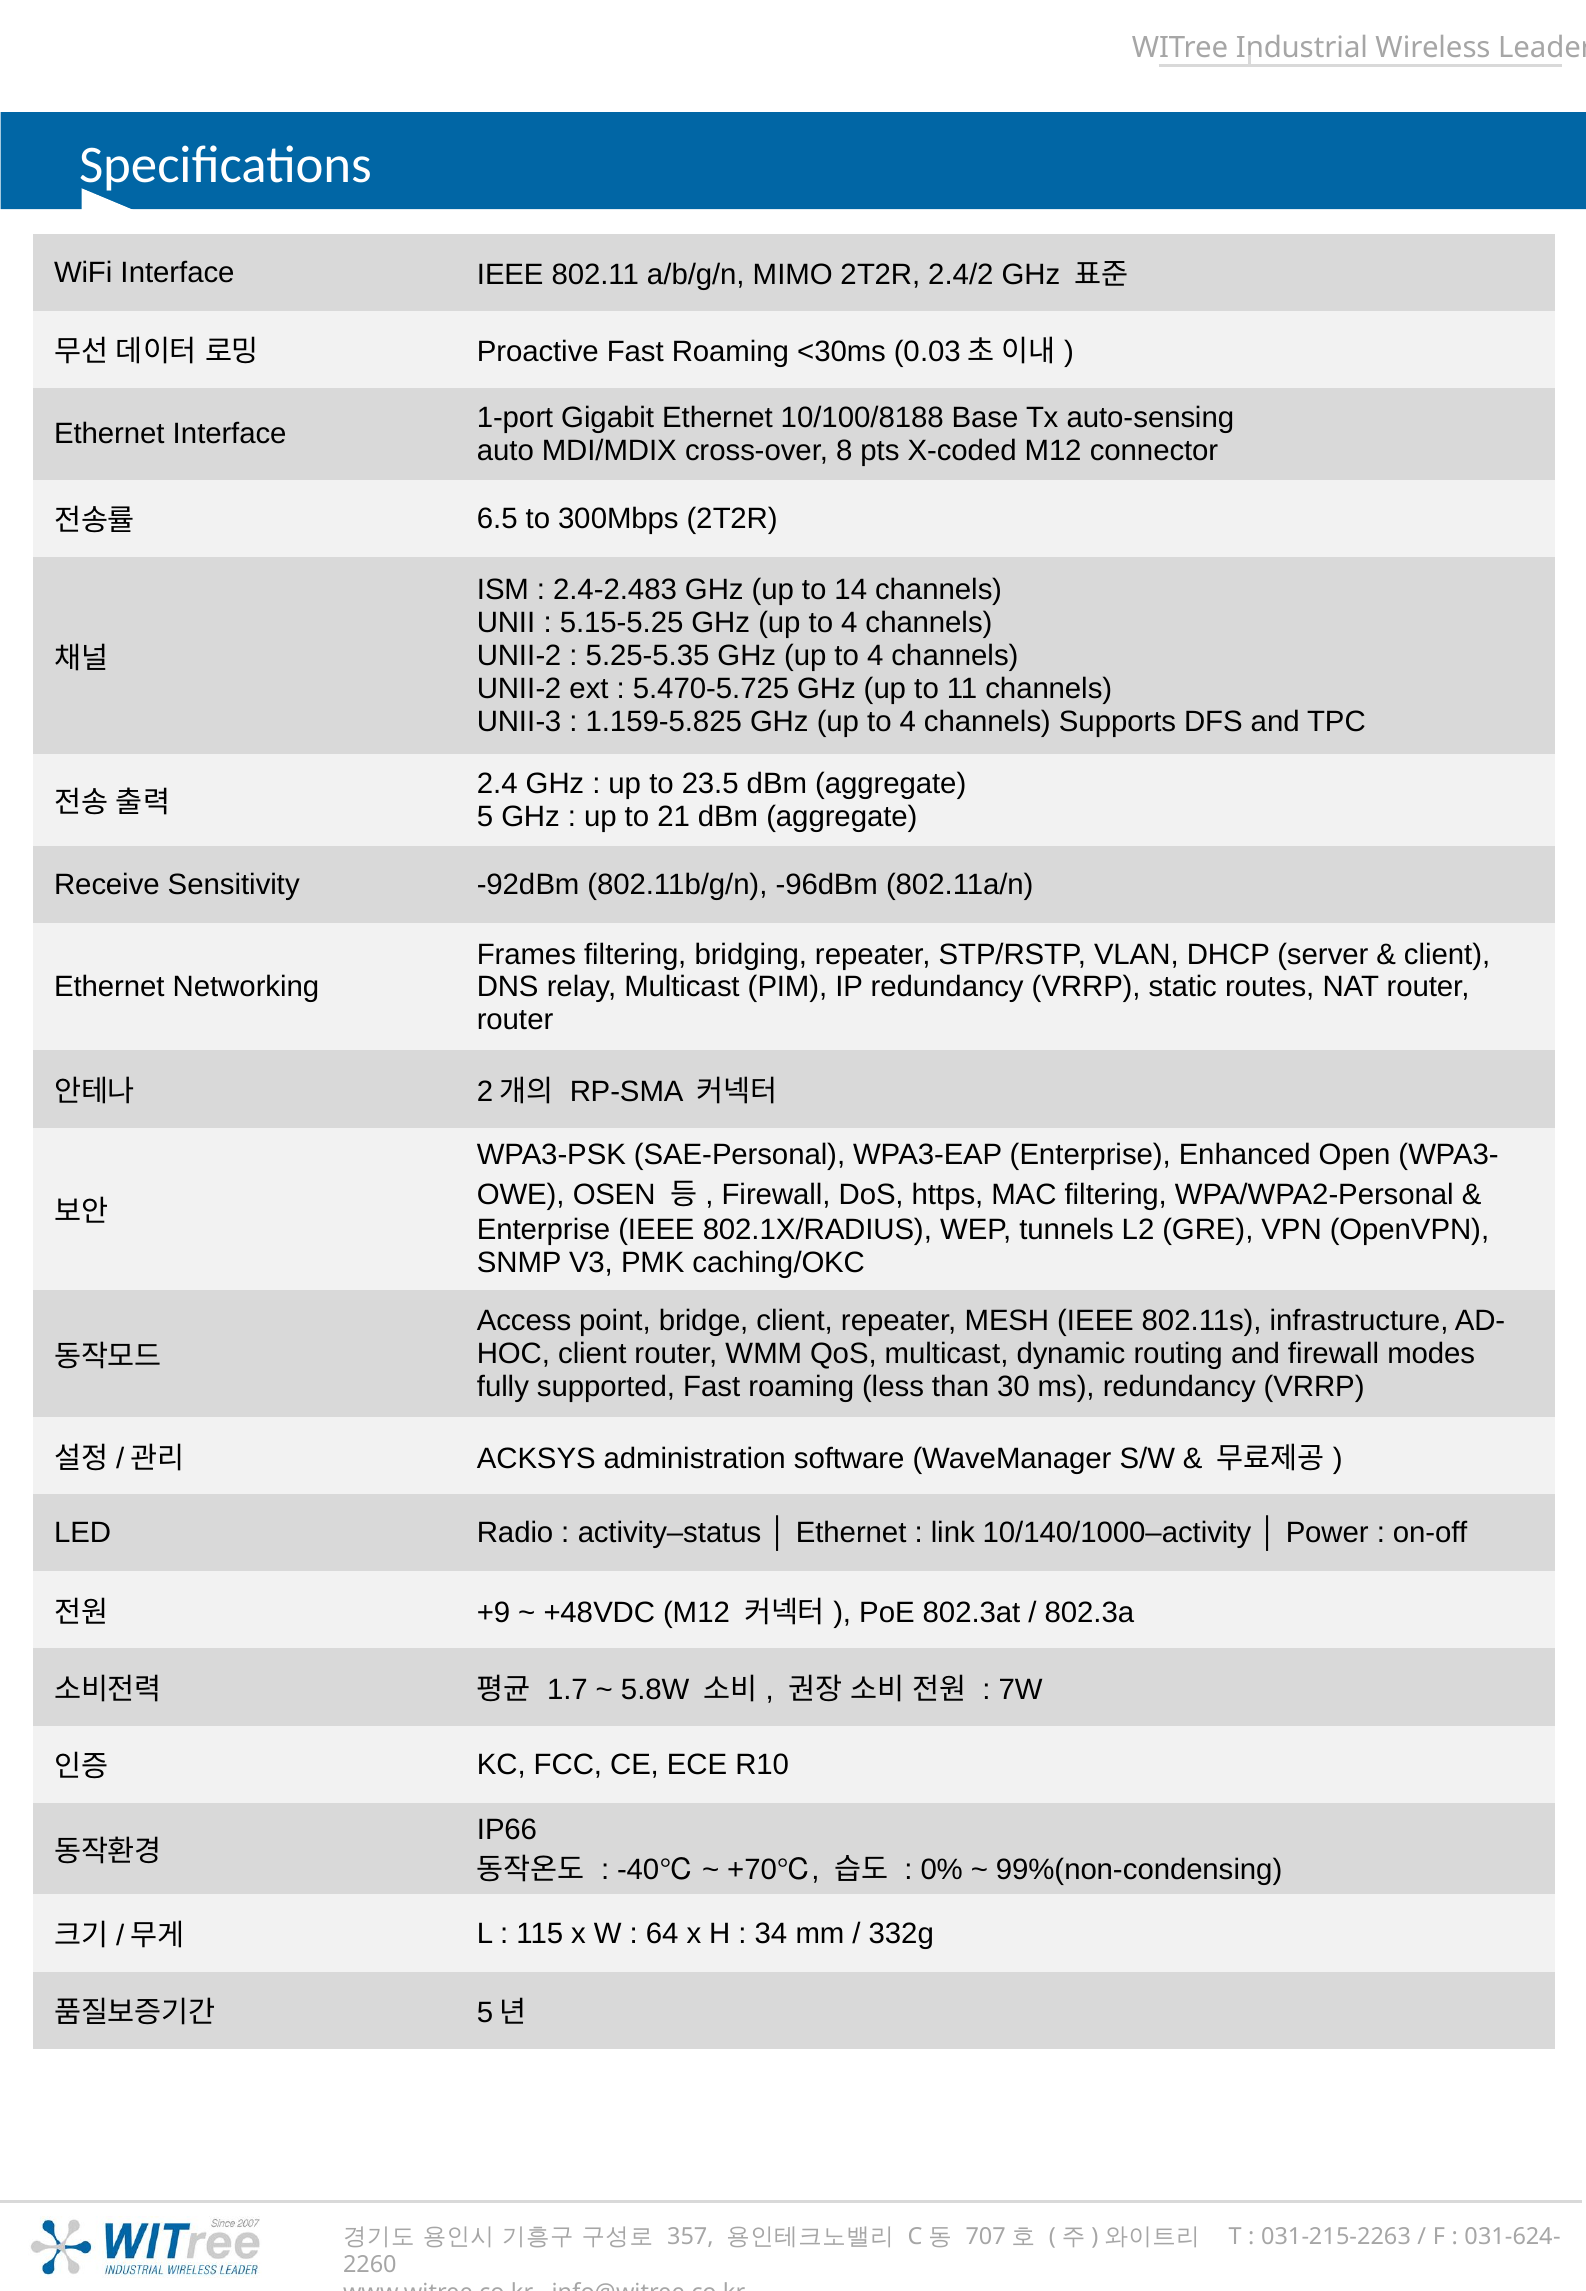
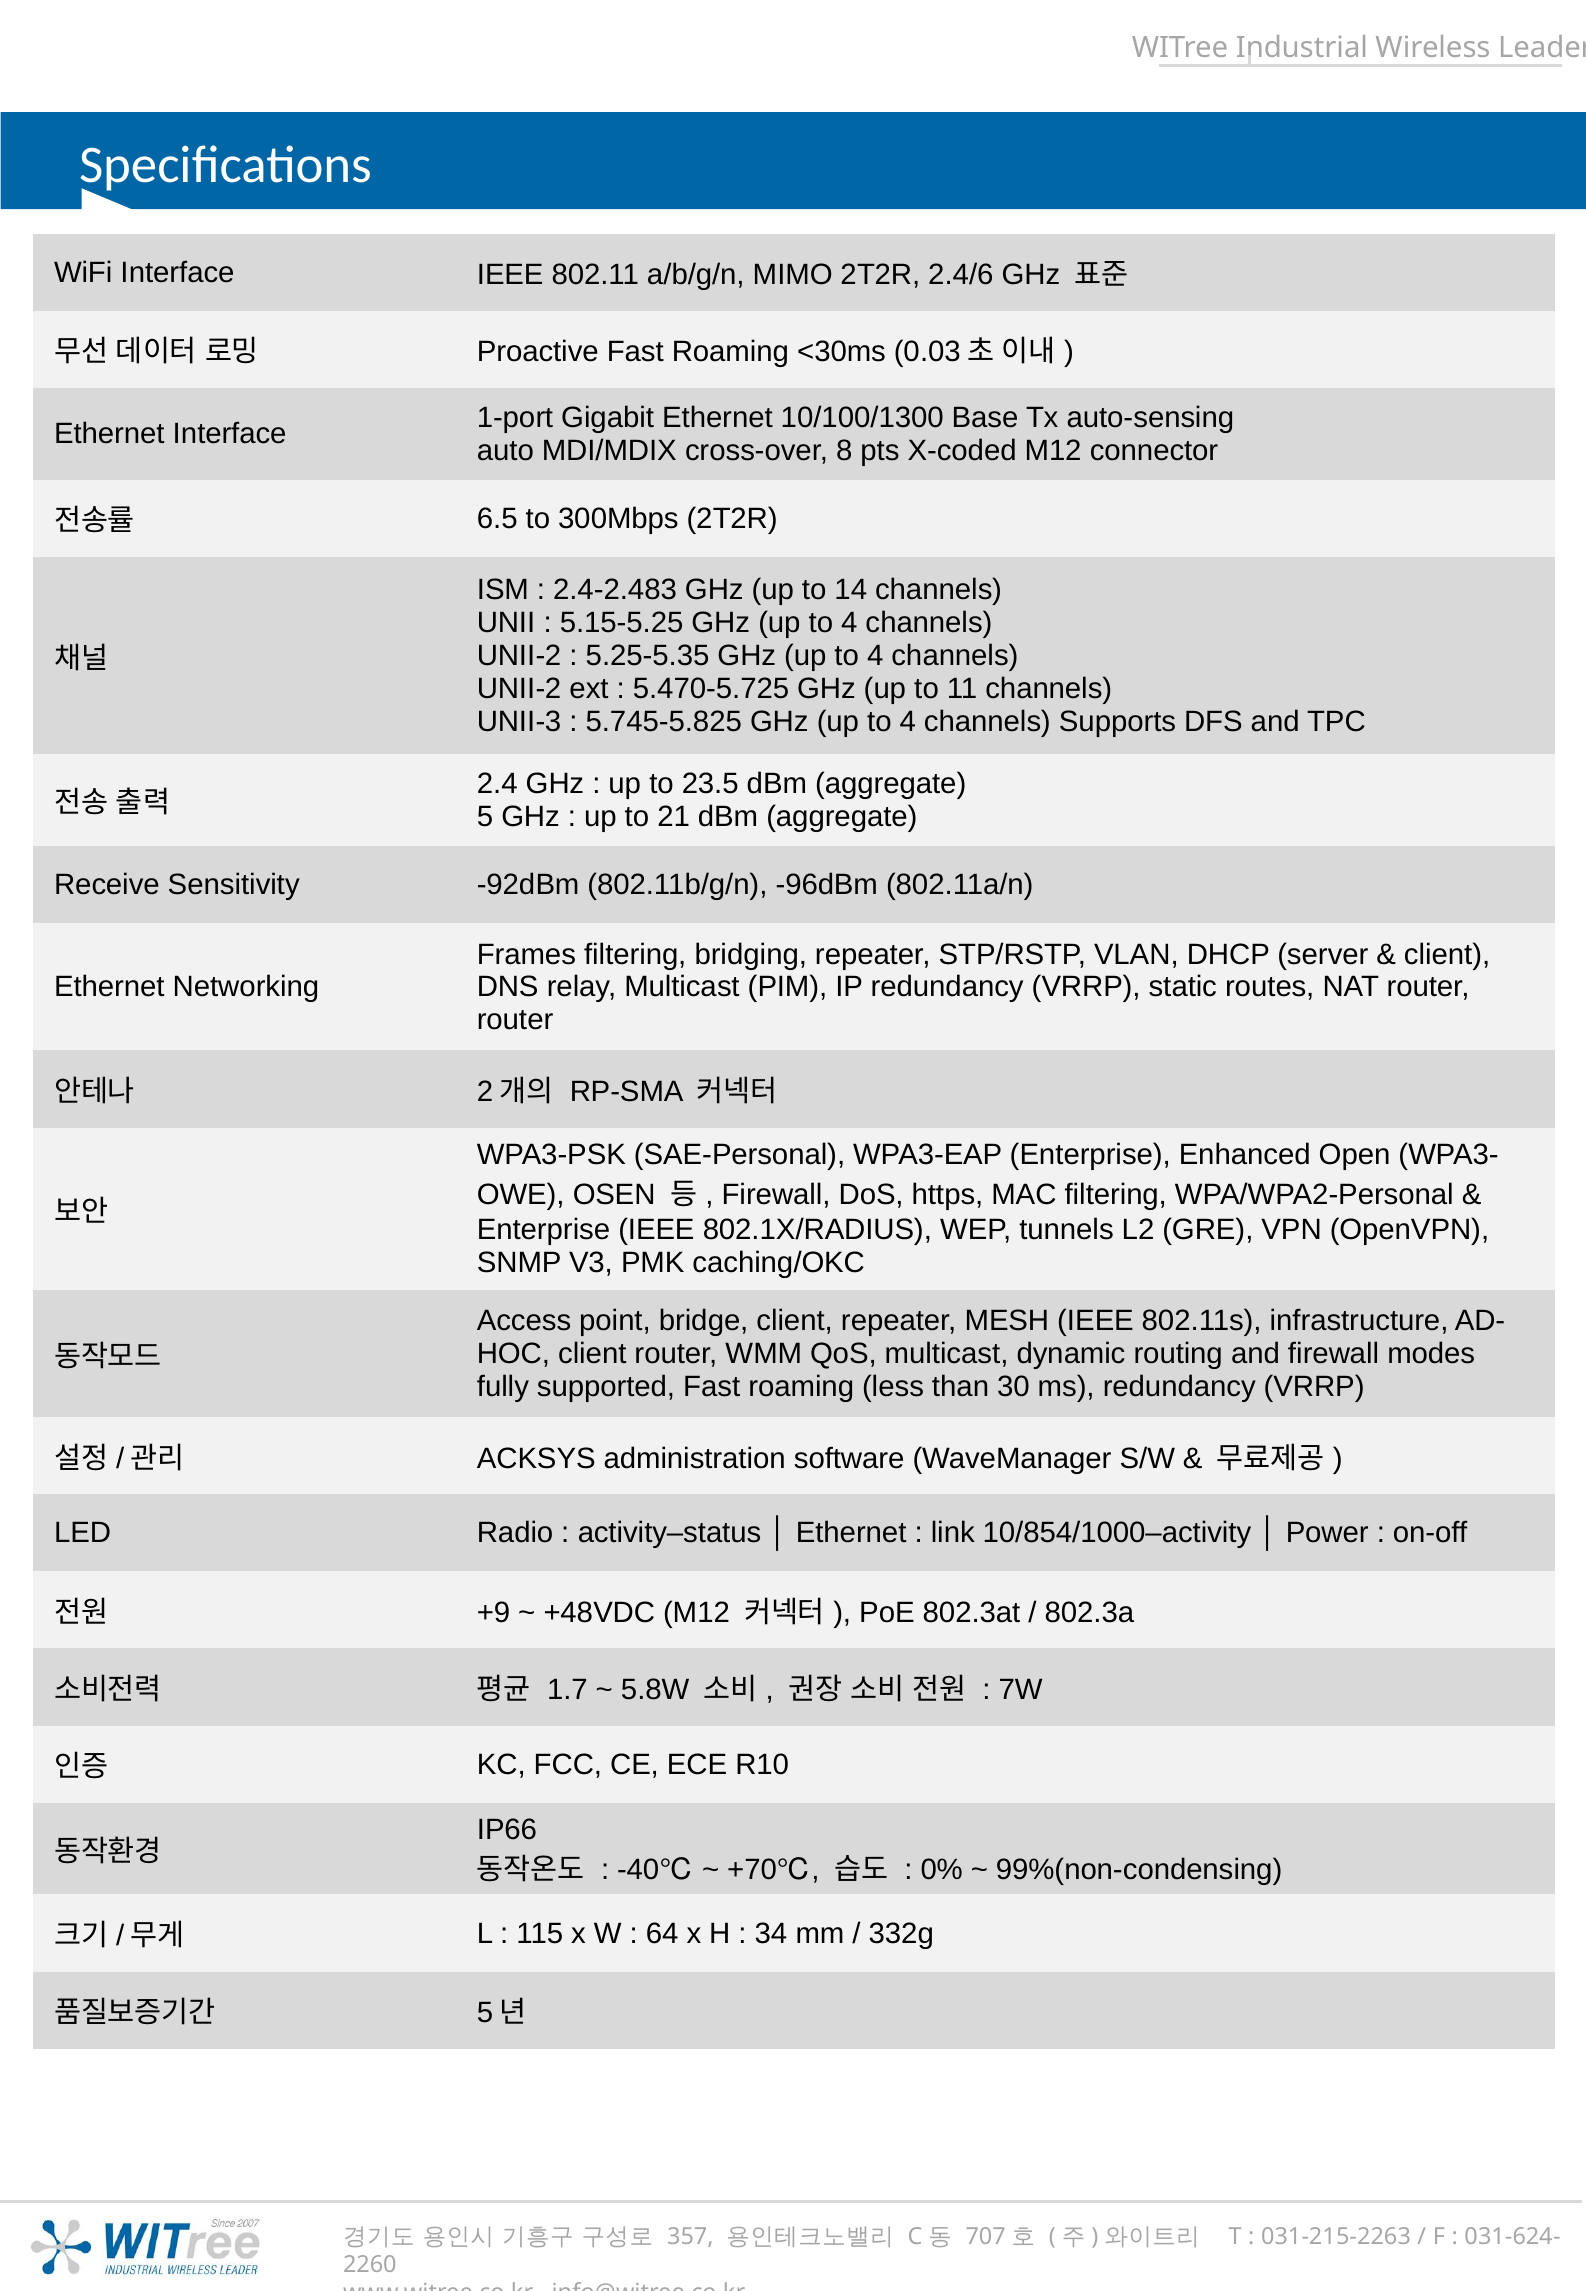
2.4/2: 2.4/2 -> 2.4/6
10/100/8188: 10/100/8188 -> 10/100/1300
1.159-5.825: 1.159-5.825 -> 5.745-5.825
10/140/1000–activity: 10/140/1000–activity -> 10/854/1000–activity
